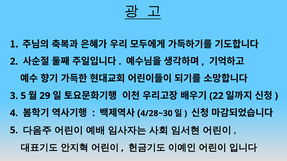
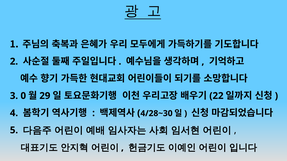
3 5: 5 -> 0
